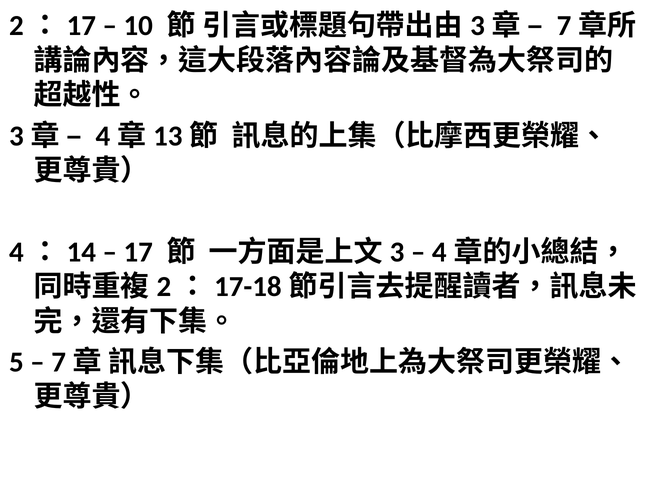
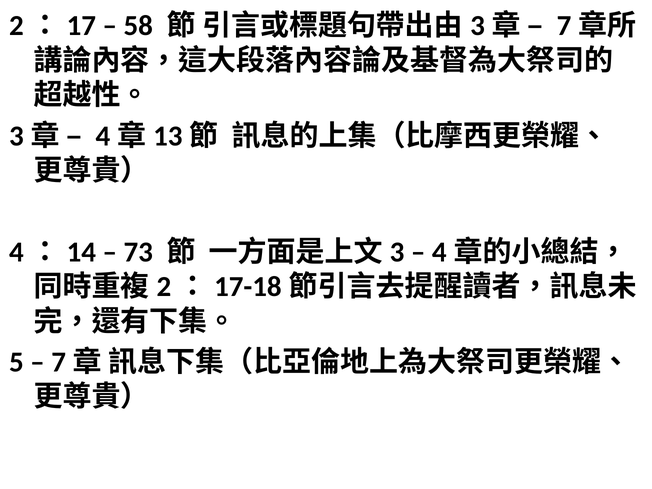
10: 10 -> 58
17: 17 -> 73
